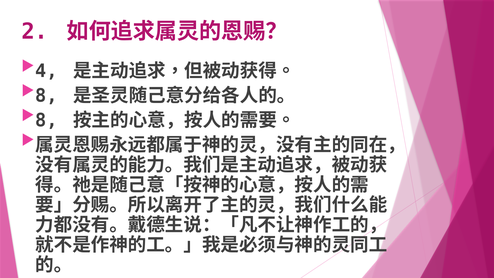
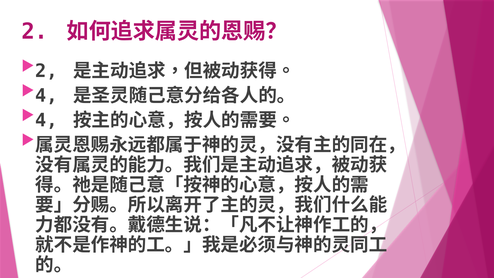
4 at (46, 71): 4 -> 2
8 at (46, 96): 8 -> 4
8 at (46, 120): 8 -> 4
